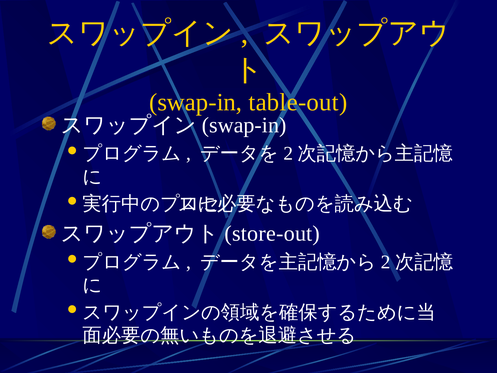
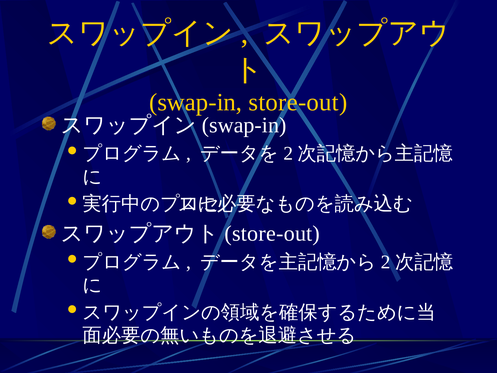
swap-in table-out: table-out -> store-out
